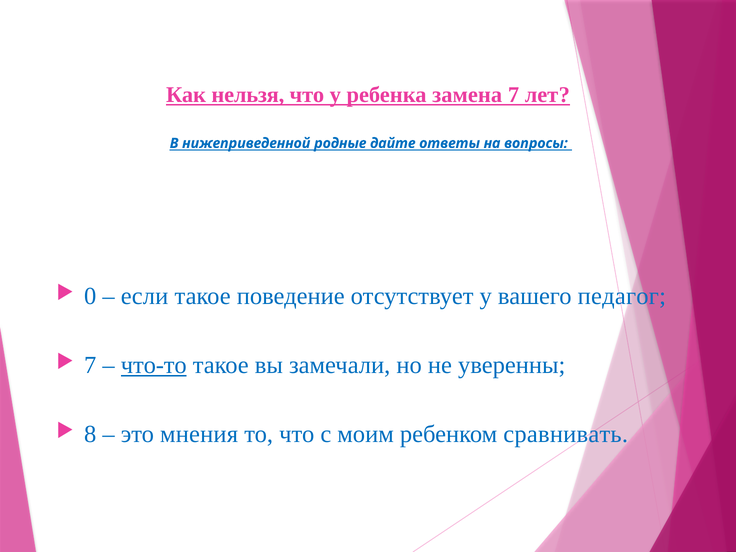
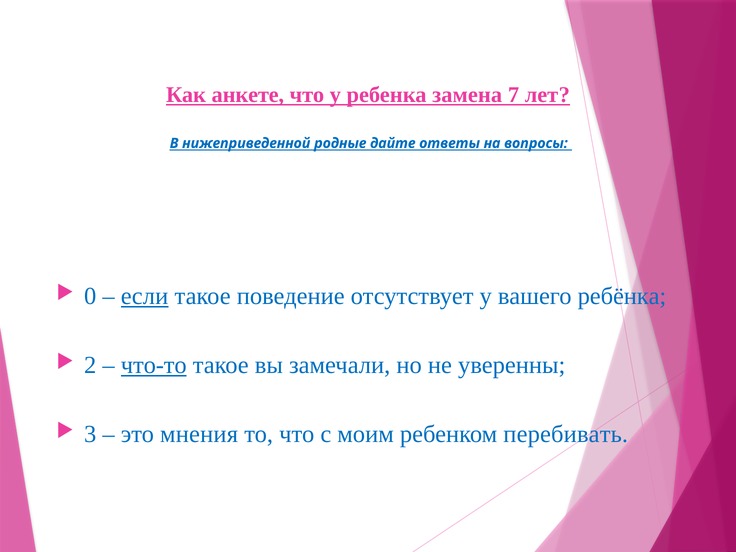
нельзя: нельзя -> анкете
если underline: none -> present
педагог: педагог -> ребёнка
7 at (90, 365): 7 -> 2
8: 8 -> 3
сравнивать: сравнивать -> перебивать
